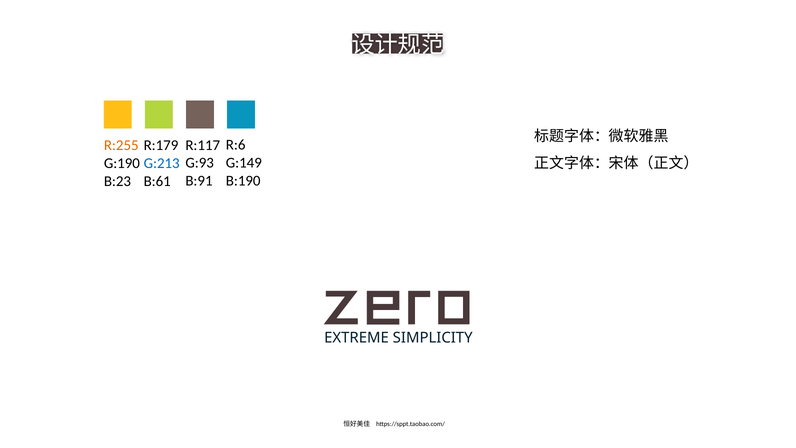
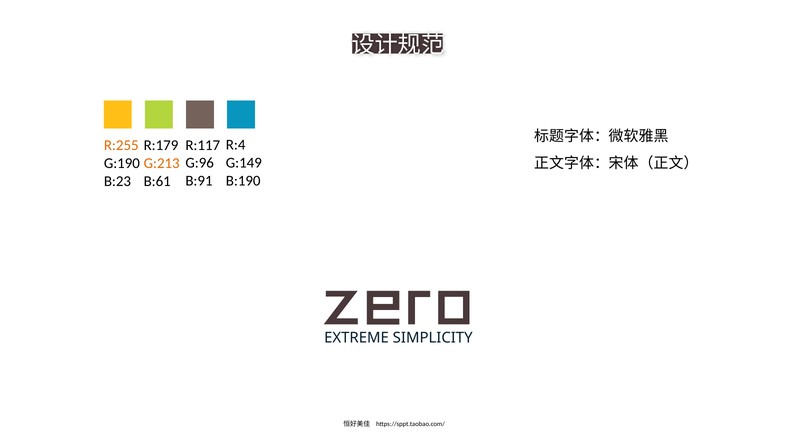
R:6: R:6 -> R:4
G:93: G:93 -> G:96
G:213 colour: blue -> orange
